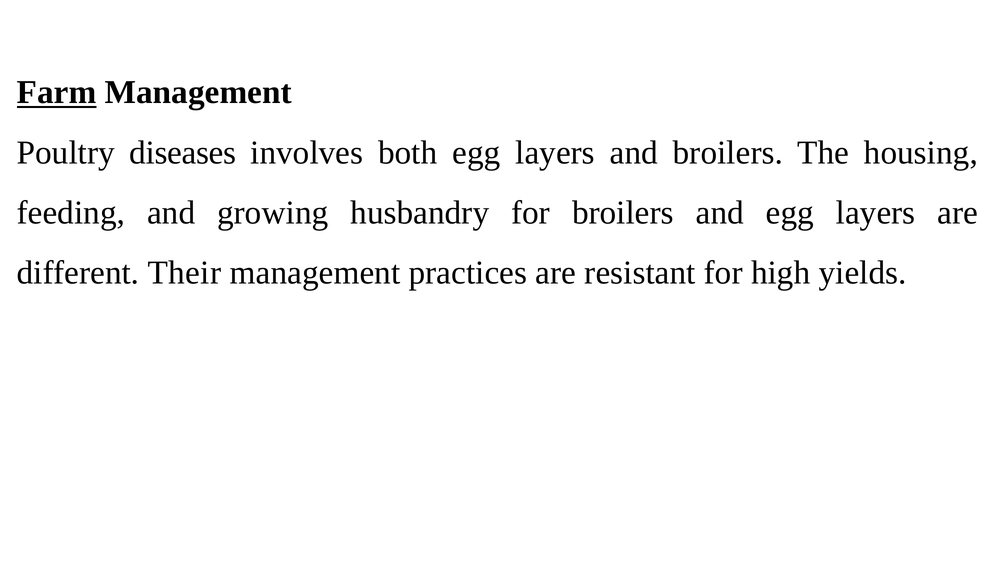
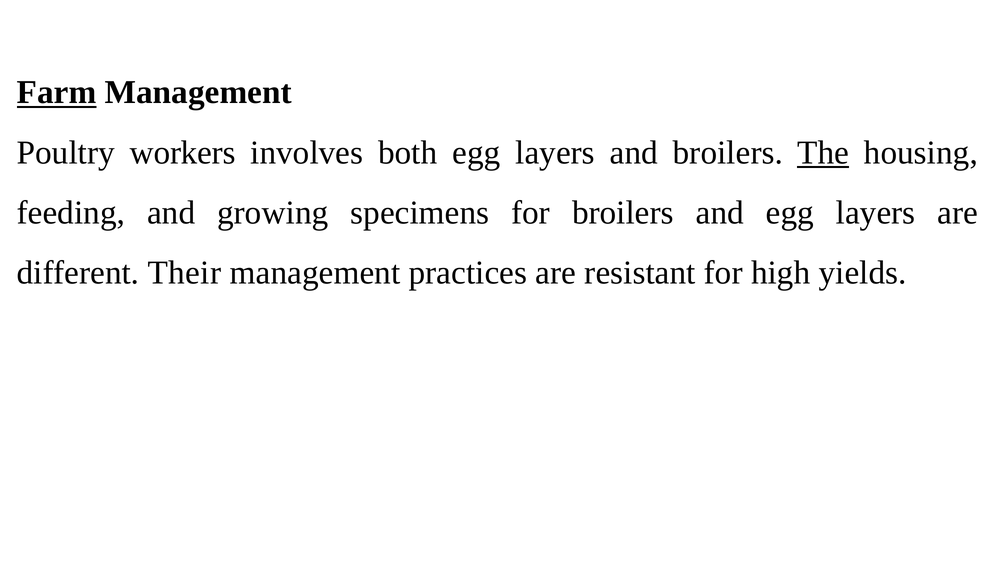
diseases: diseases -> workers
The underline: none -> present
husbandry: husbandry -> specimens
